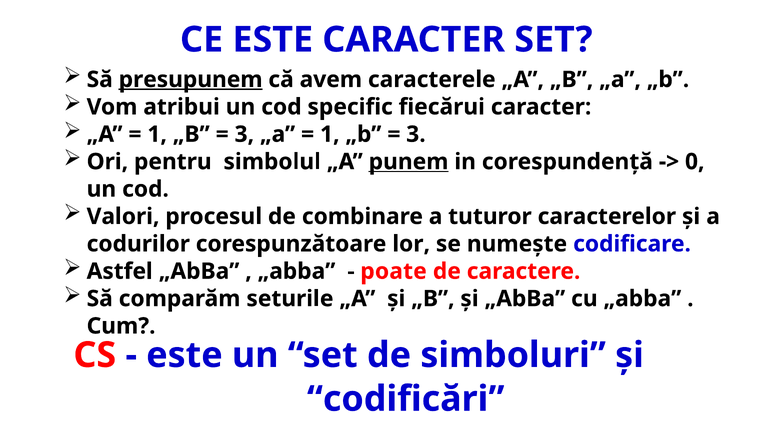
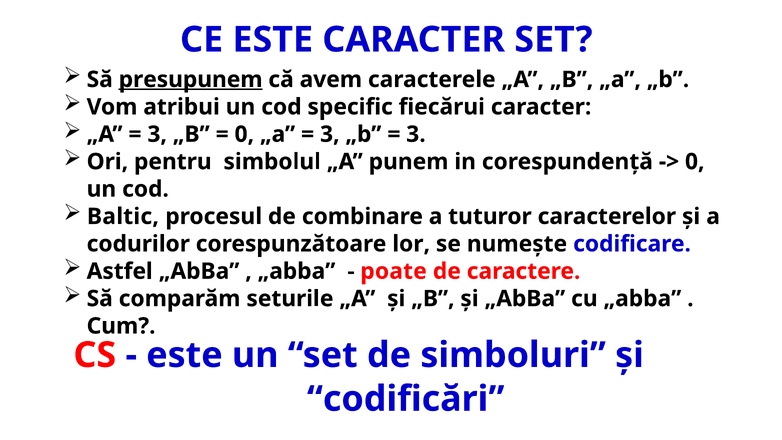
1 at (157, 134): 1 -> 3
3 at (244, 134): 3 -> 0
1 at (330, 134): 1 -> 3
punem underline: present -> none
Valori: Valori -> Baltic
